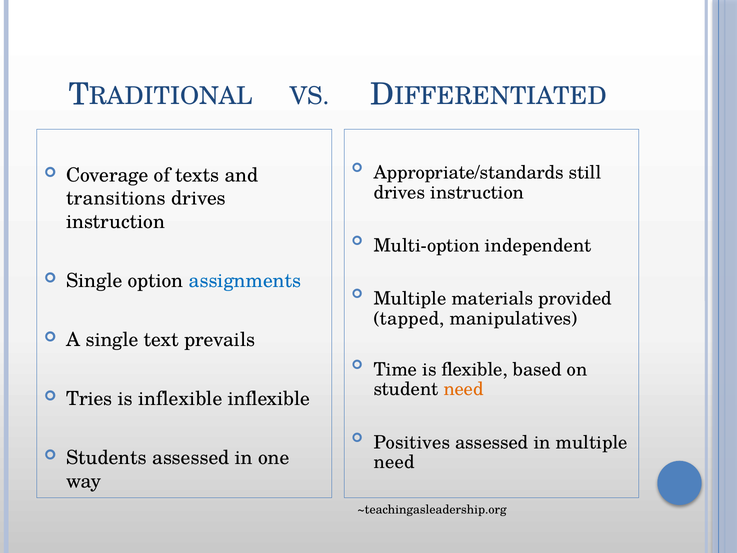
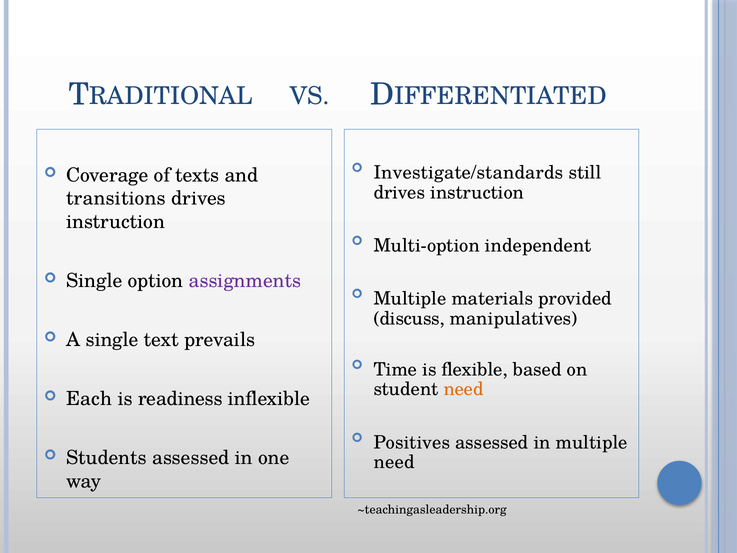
Appropriate/standards: Appropriate/standards -> Investigate/standards
assignments colour: blue -> purple
tapped: tapped -> discuss
Tries: Tries -> Each
is inflexible: inflexible -> readiness
